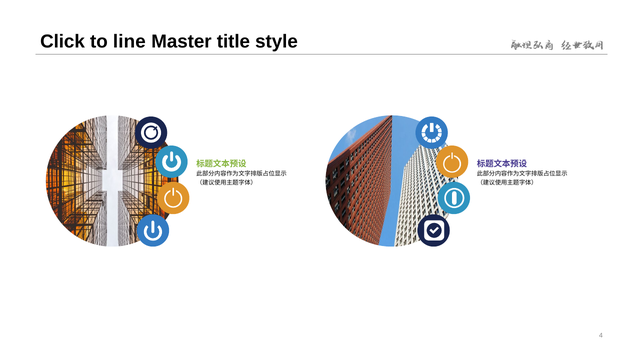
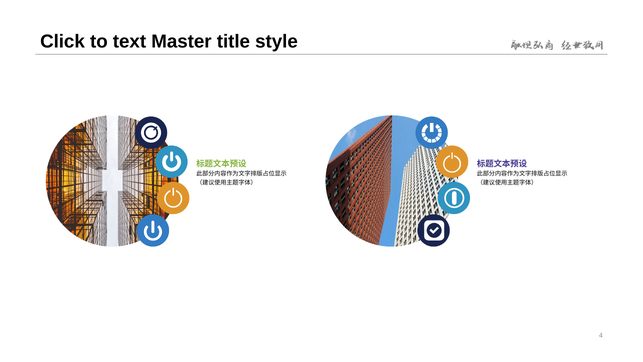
line: line -> text
